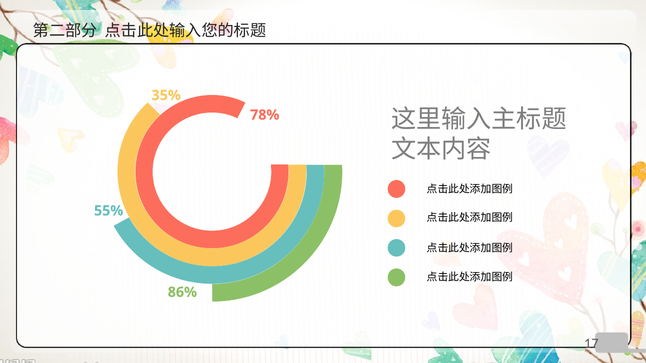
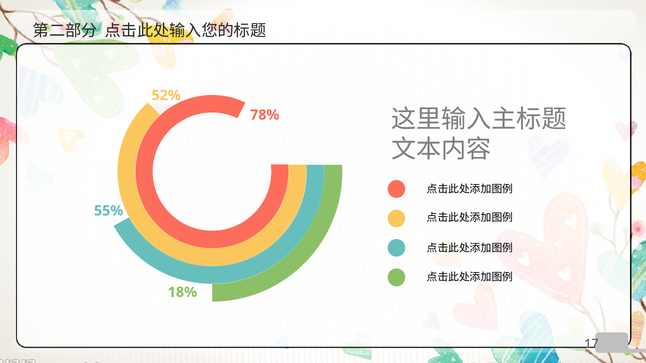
35%: 35% -> 52%
86%: 86% -> 18%
